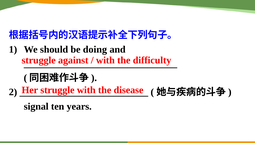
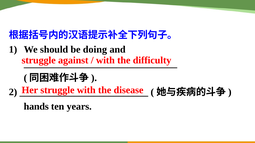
signal: signal -> hands
